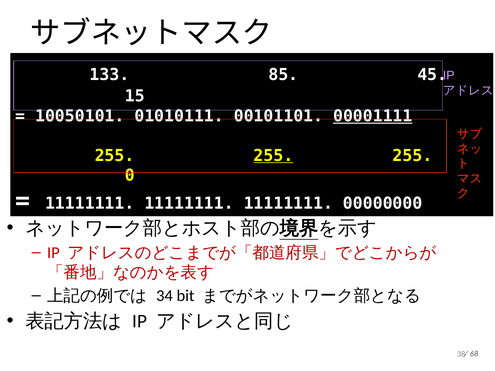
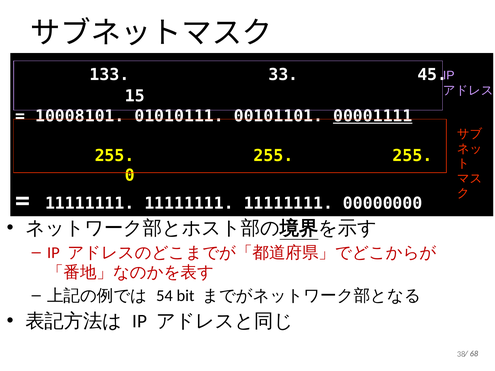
85: 85 -> 33
10050101: 10050101 -> 10008101
255 at (273, 156) underline: present -> none
34: 34 -> 54
